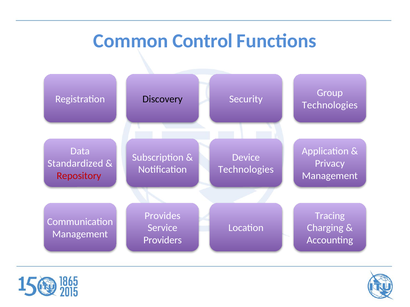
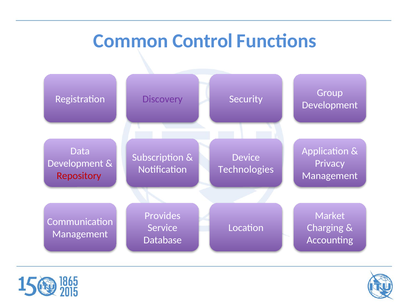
Discovery colour: black -> purple
Technologies at (330, 105): Technologies -> Development
Standardized at (75, 164): Standardized -> Development
Tracing: Tracing -> Market
Providers: Providers -> Database
